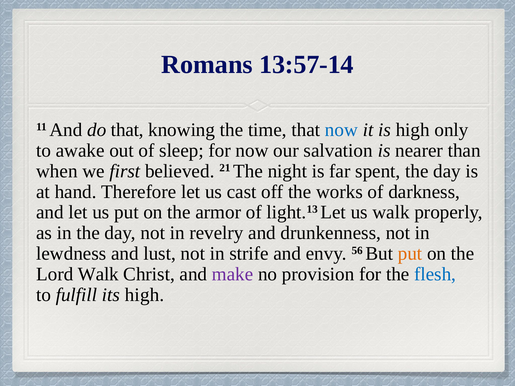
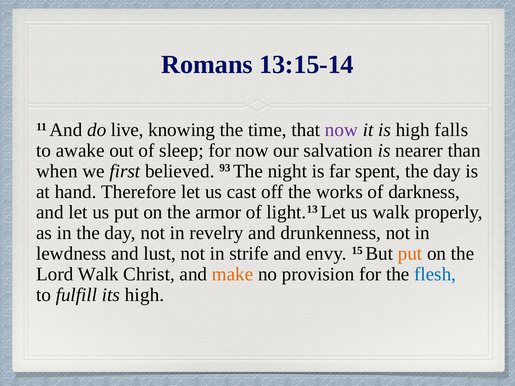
13:57-14: 13:57-14 -> 13:15-14
do that: that -> live
now at (341, 130) colour: blue -> purple
only: only -> falls
21: 21 -> 93
56: 56 -> 15
make colour: purple -> orange
